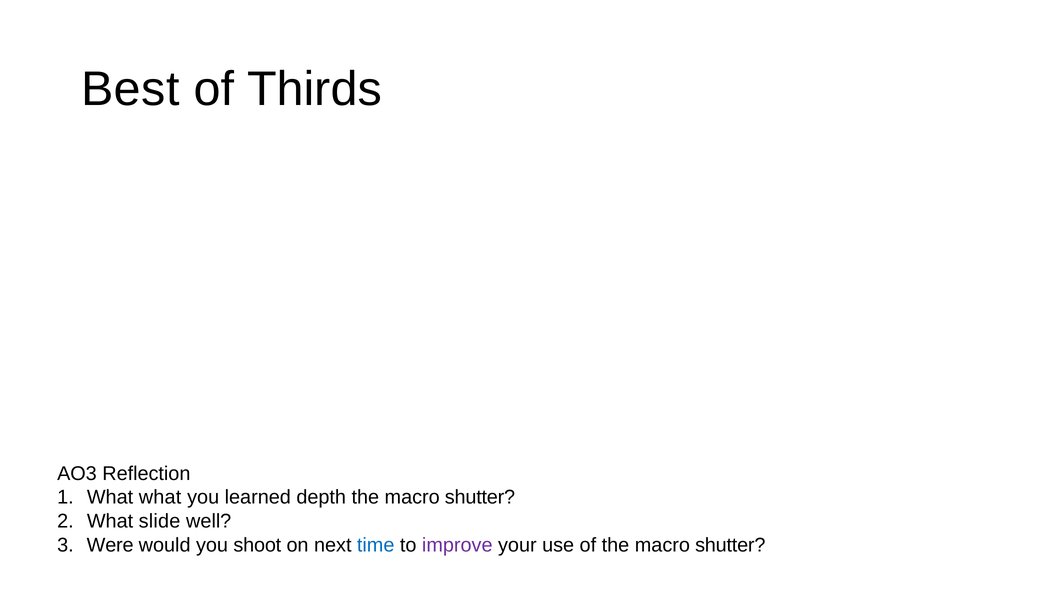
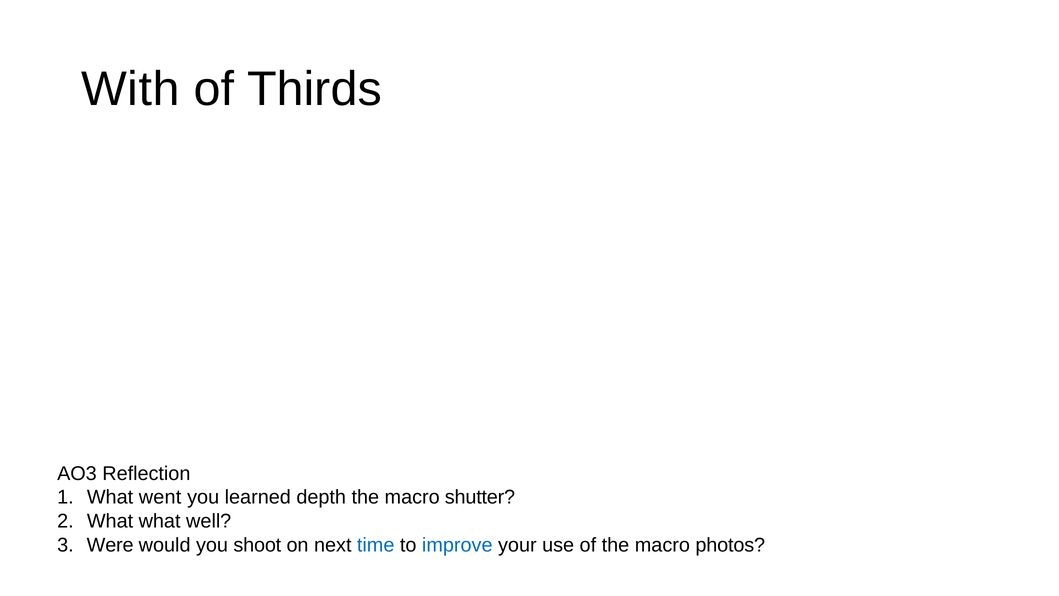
Best: Best -> With
What what: what -> went
What slide: slide -> what
improve colour: purple -> blue
of the macro shutter: shutter -> photos
